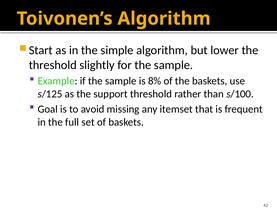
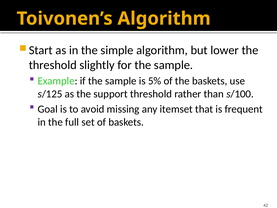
8%: 8% -> 5%
